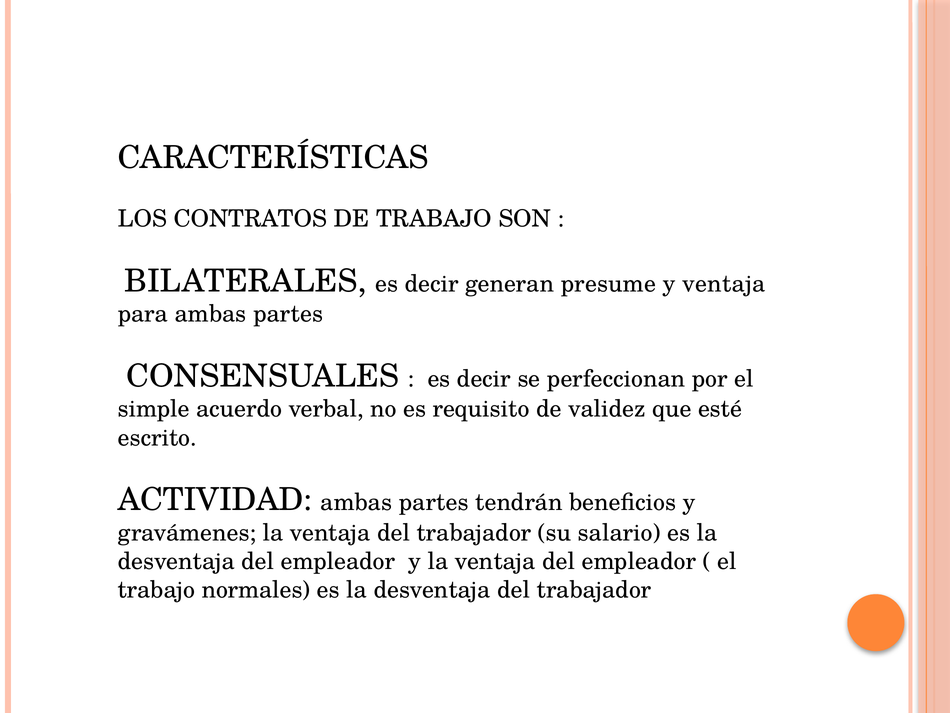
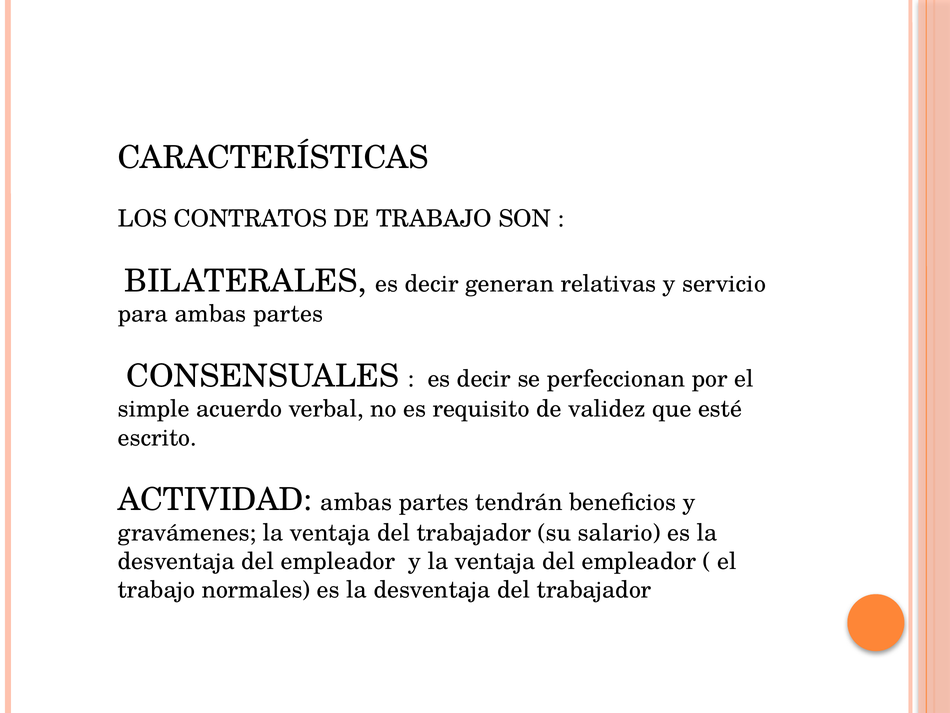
presume: presume -> relativas
y ventaja: ventaja -> servicio
